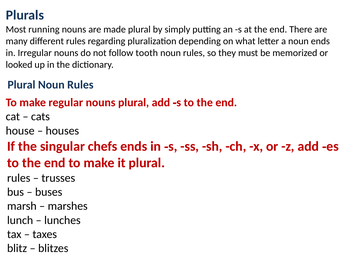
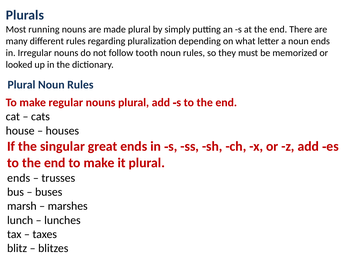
chefs: chefs -> great
rules at (19, 177): rules -> ends
